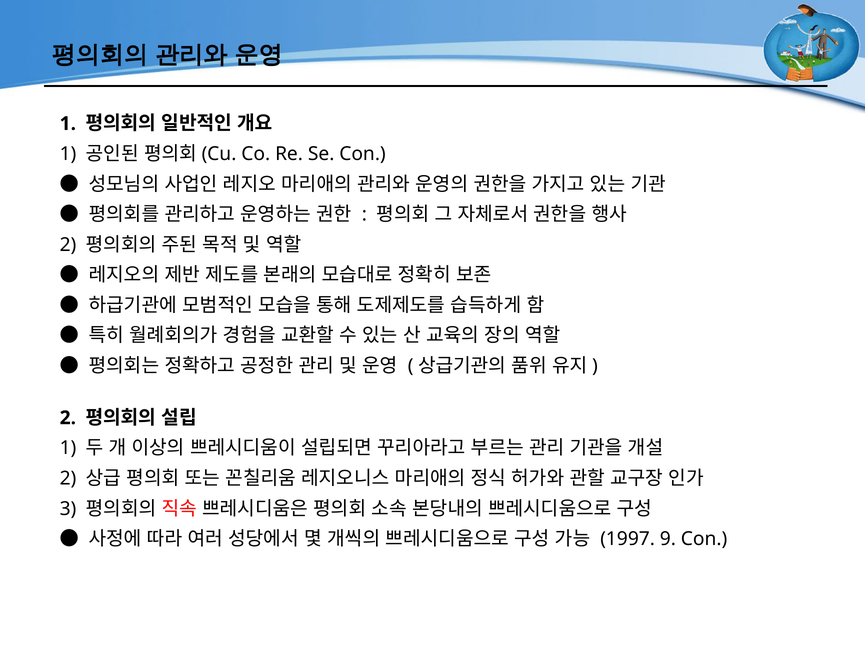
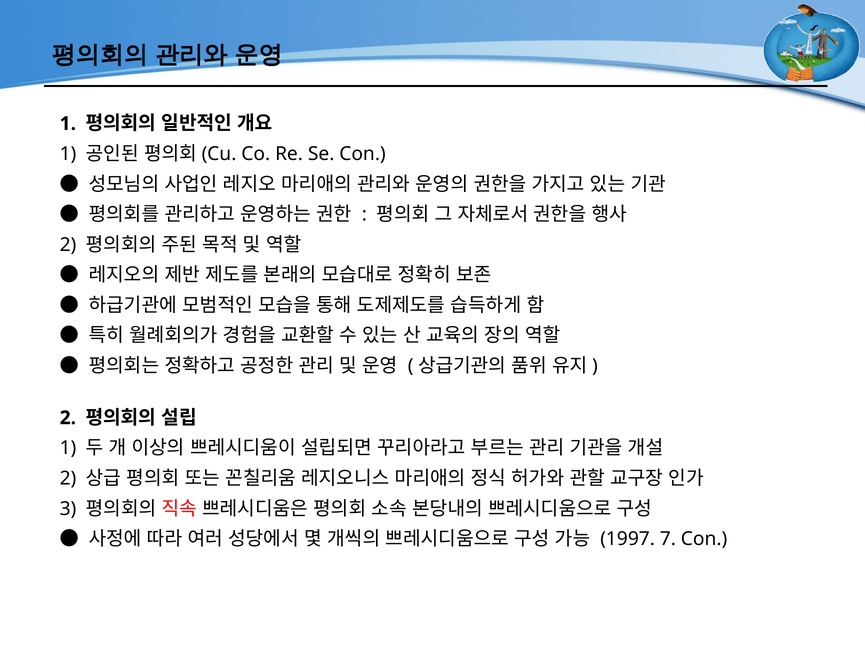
9: 9 -> 7
